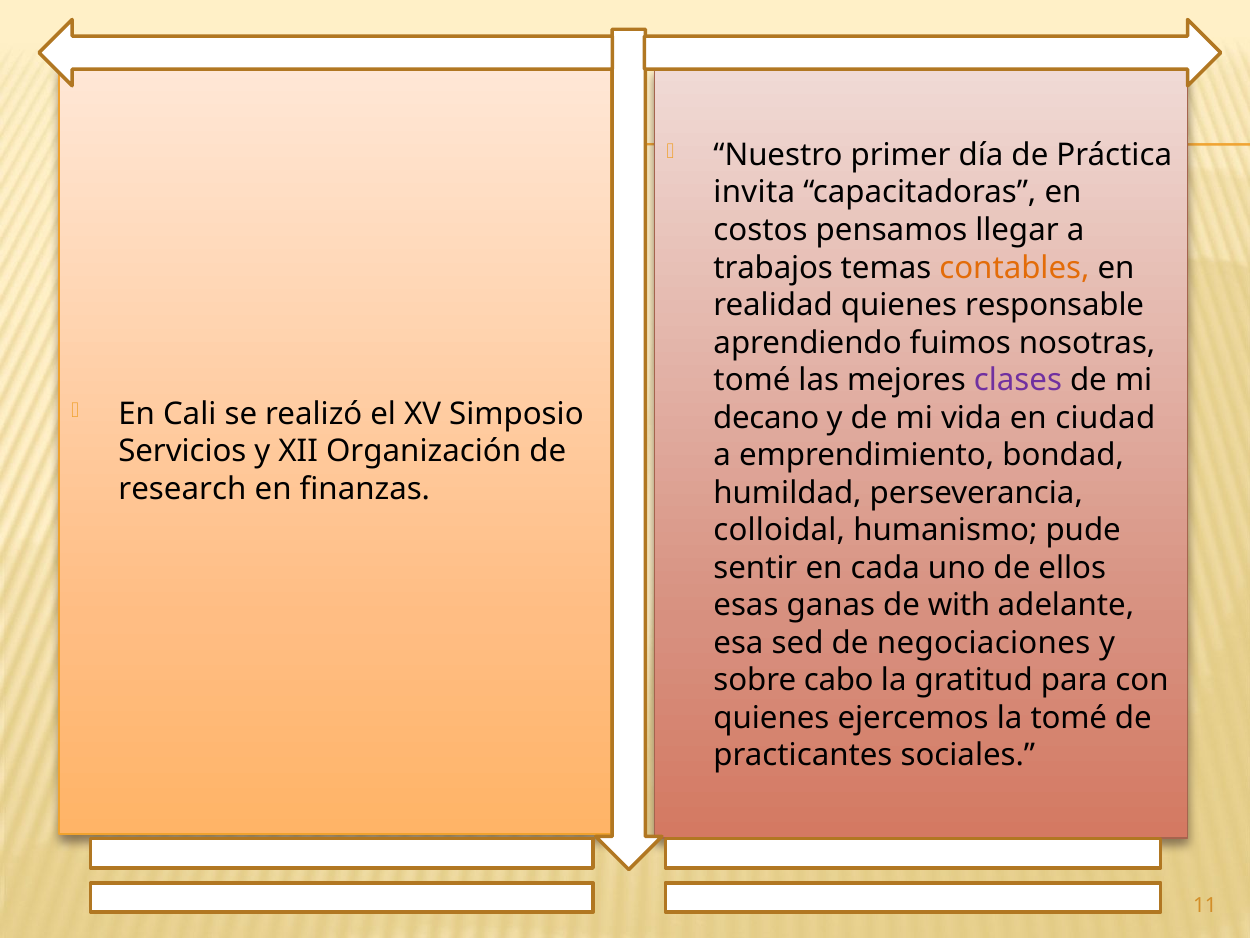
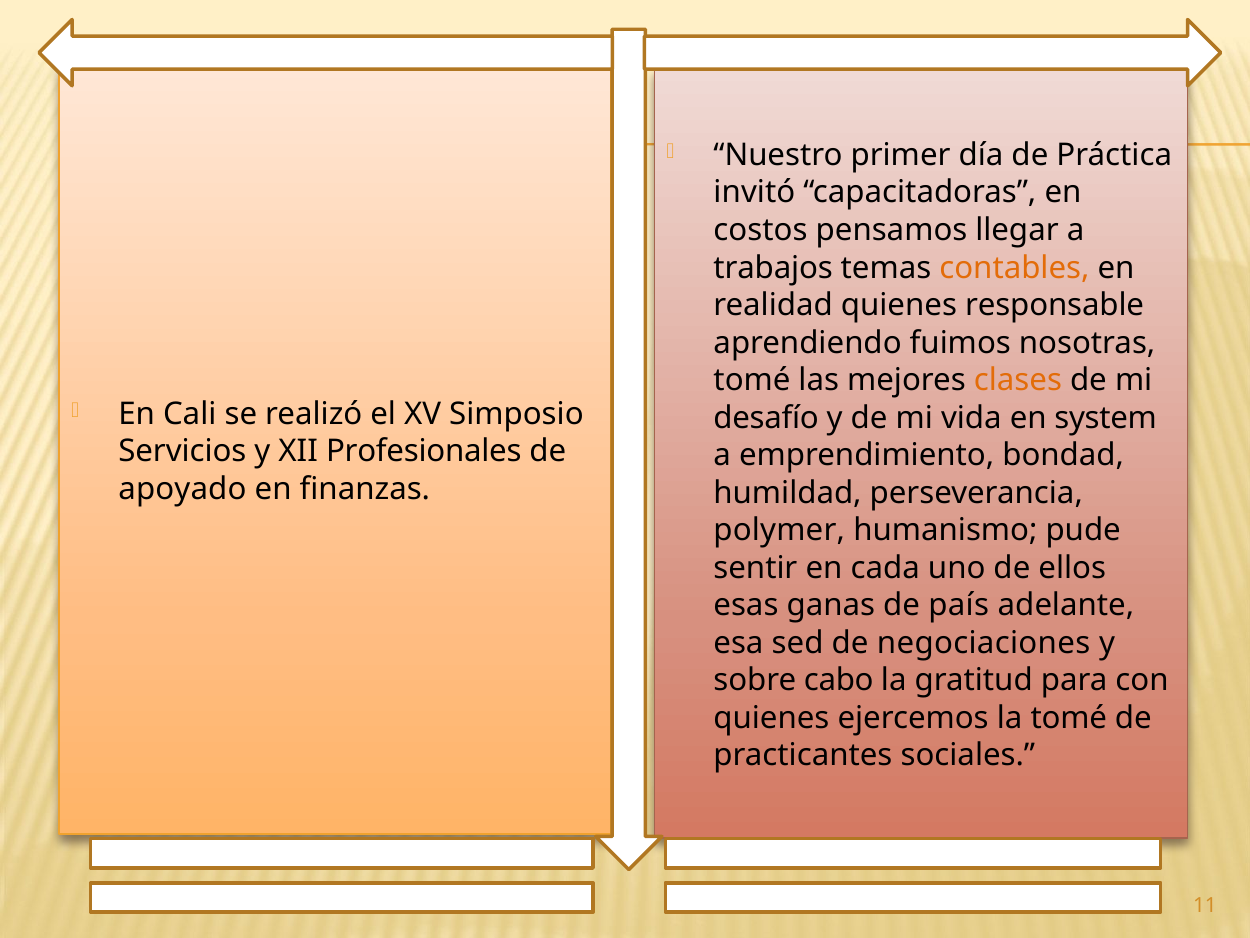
invita: invita -> invitó
clases colour: purple -> orange
decano: decano -> desafío
ciudad: ciudad -> system
Organización: Organización -> Profesionales
research: research -> apoyado
colloidal: colloidal -> polymer
with: with -> país
